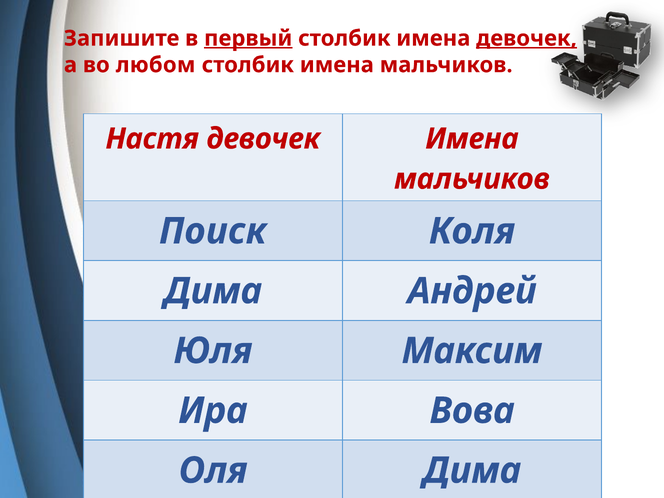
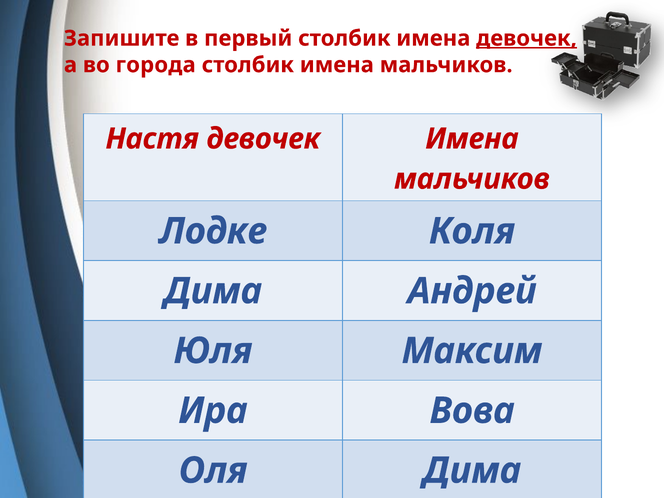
первый underline: present -> none
любом: любом -> города
Поиск: Поиск -> Лодке
